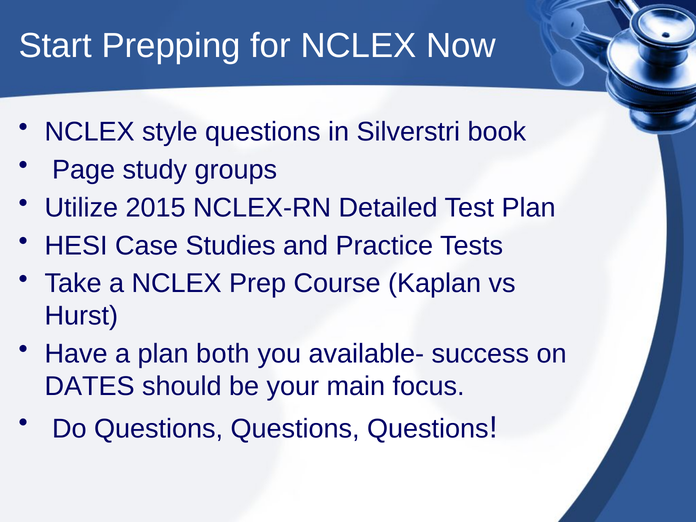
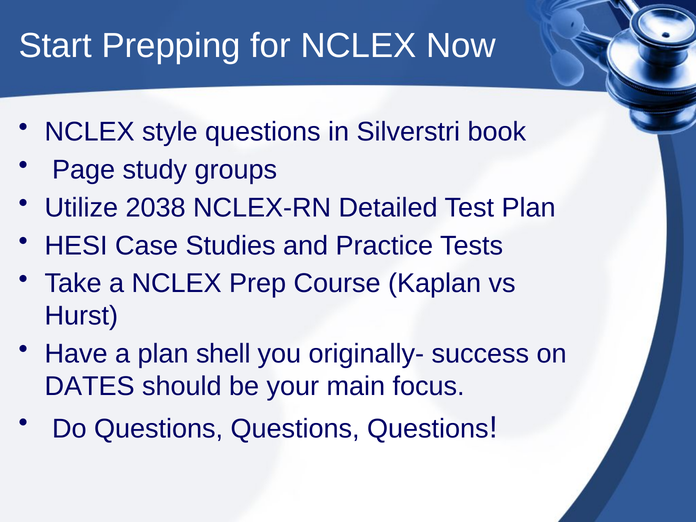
2015: 2015 -> 2038
both: both -> shell
available-: available- -> originally-
